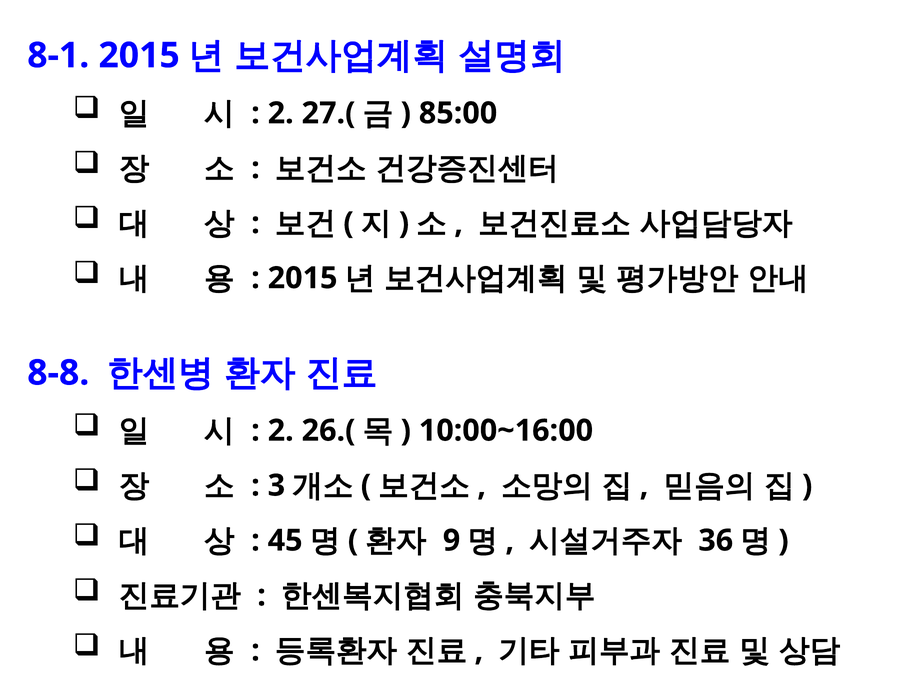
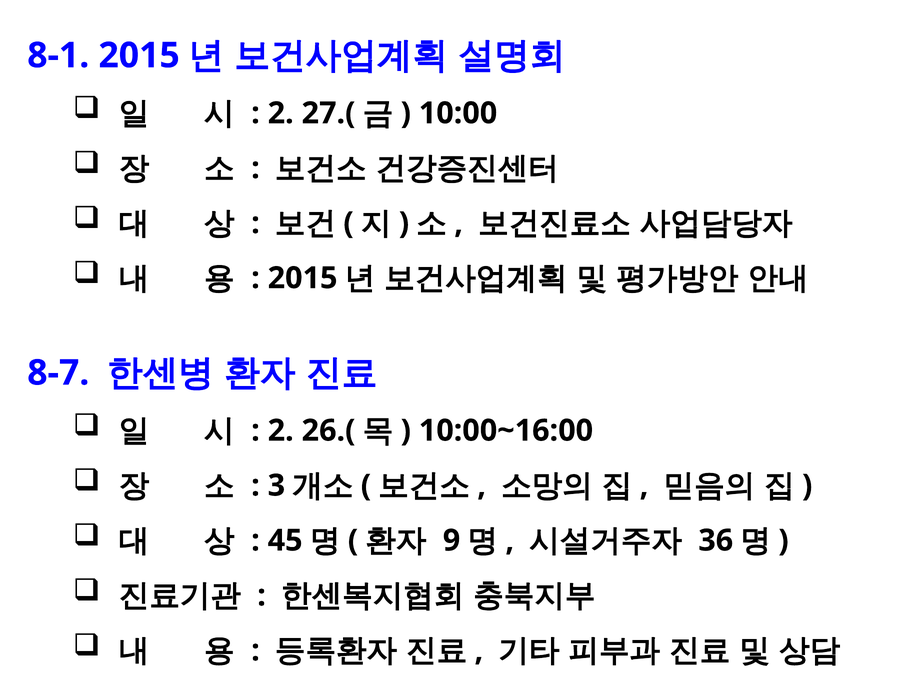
85:00: 85:00 -> 10:00
8-8: 8-8 -> 8-7
